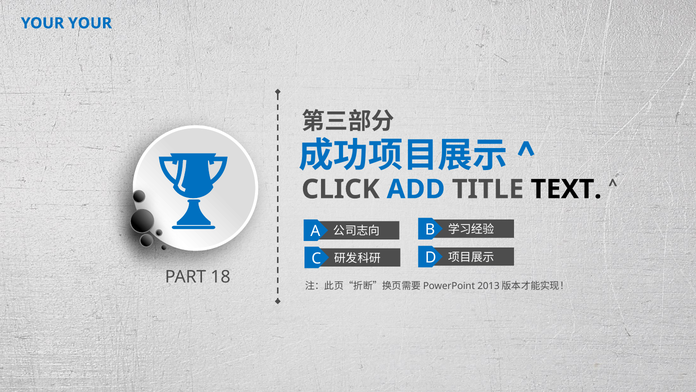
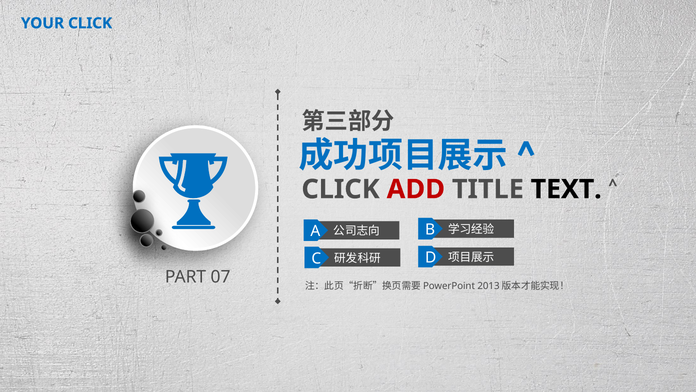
YOUR YOUR: YOUR -> CLICK
ADD colour: blue -> red
18: 18 -> 07
